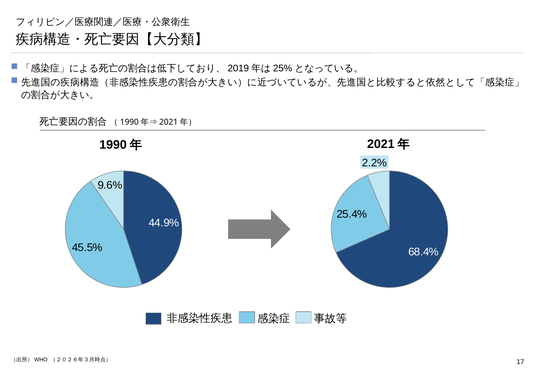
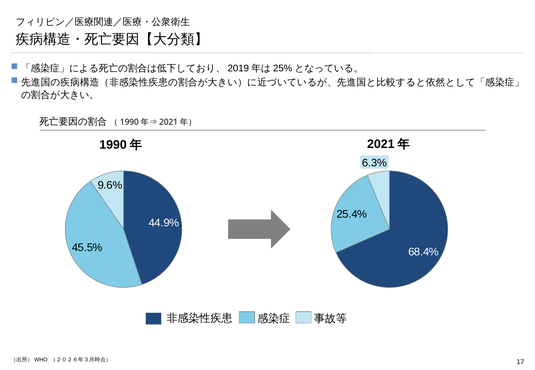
2.2%: 2.2% -> 6.3%
